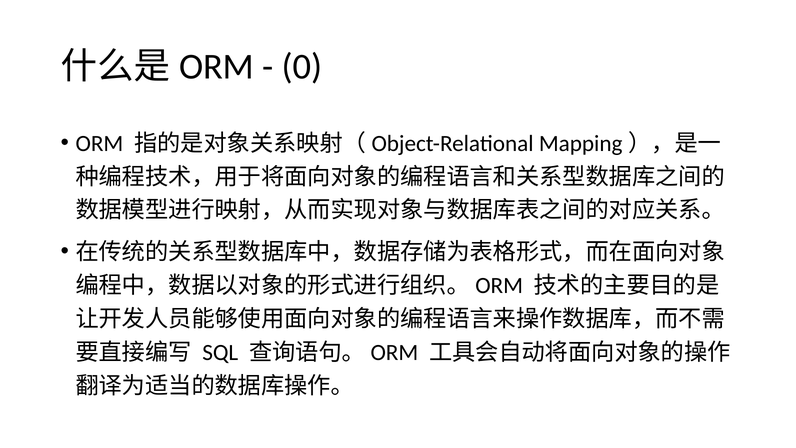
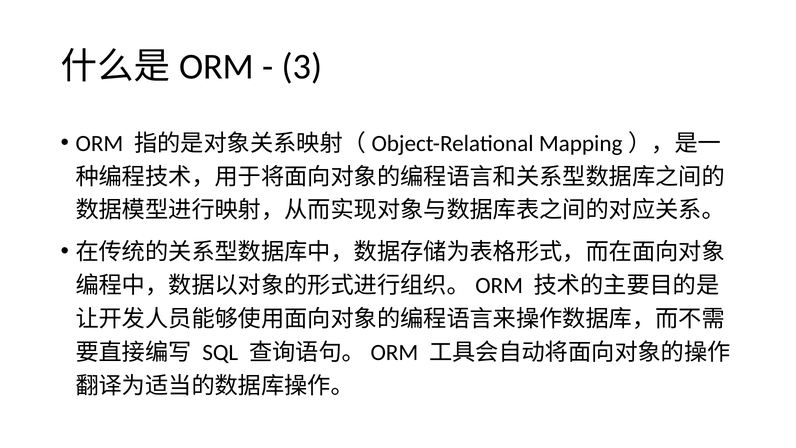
0: 0 -> 3
